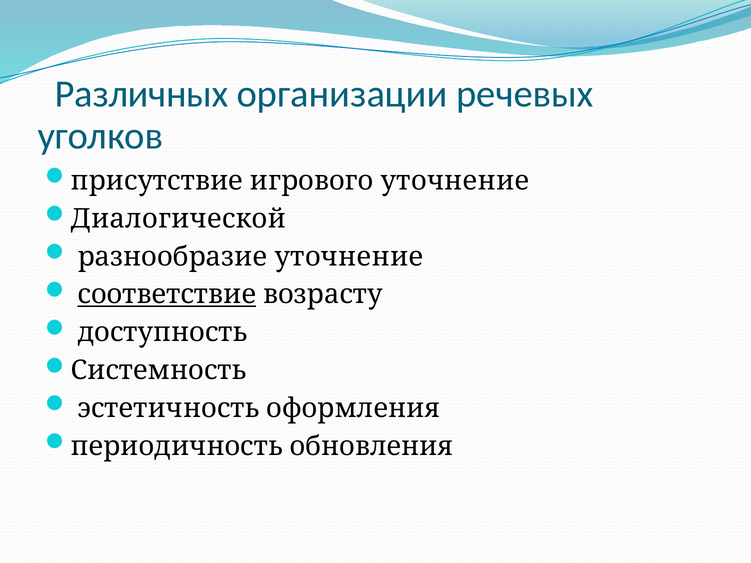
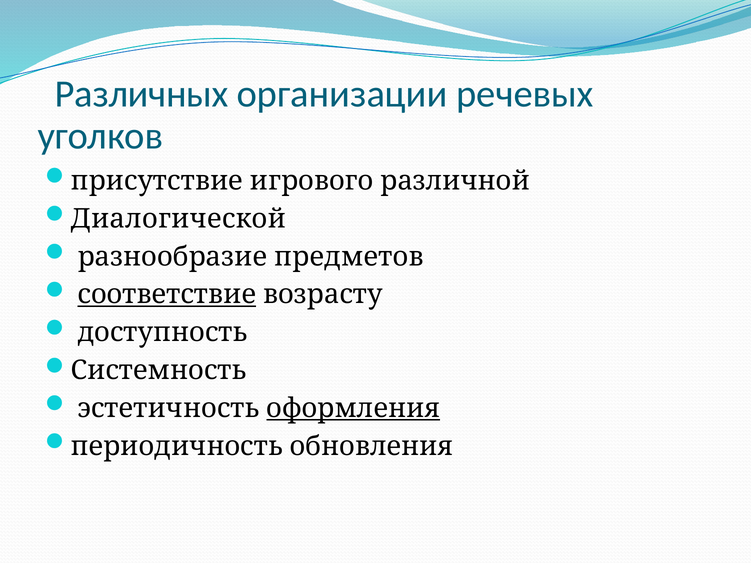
игрового уточнение: уточнение -> различной
разнообразие уточнение: уточнение -> предметов
оформления underline: none -> present
